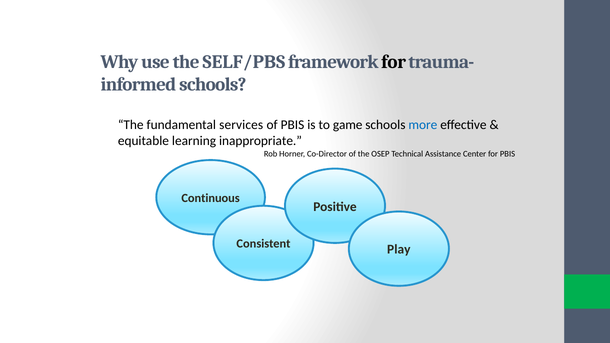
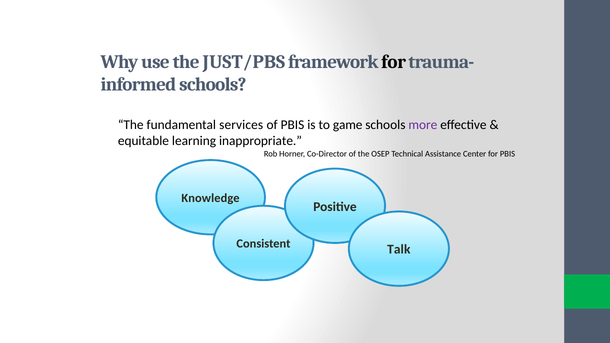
SELF/PBS: SELF/PBS -> JUST/PBS
more colour: blue -> purple
Continuous: Continuous -> Knowledge
Play: Play -> Talk
